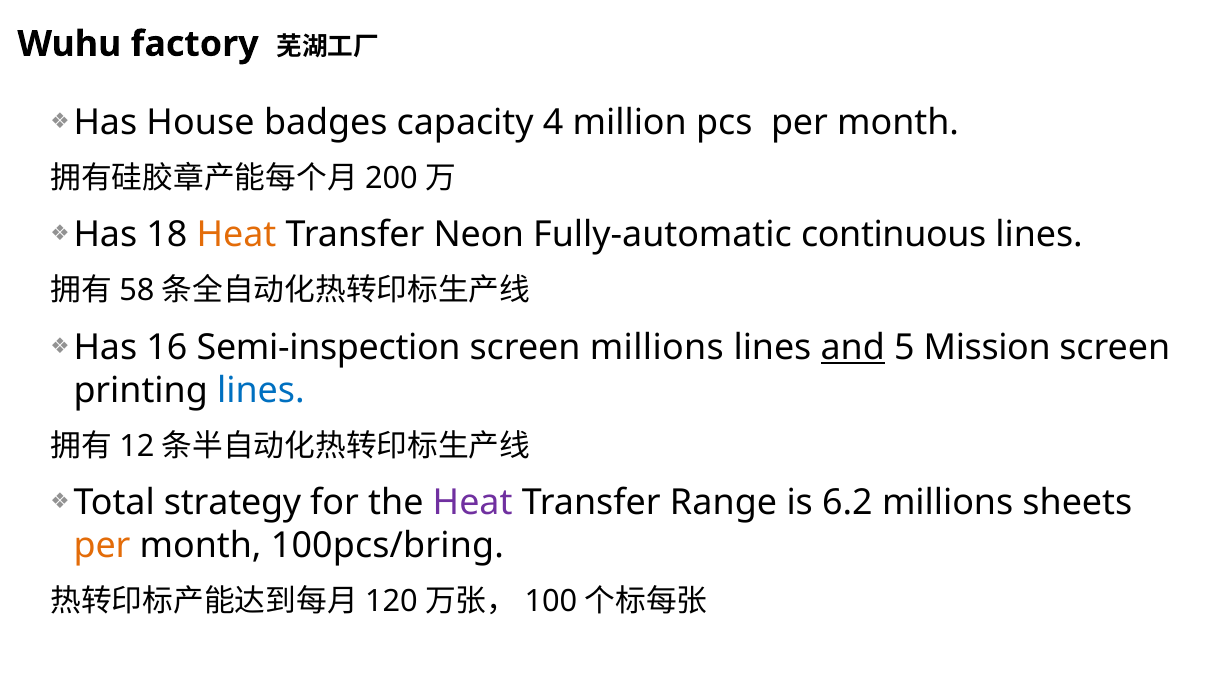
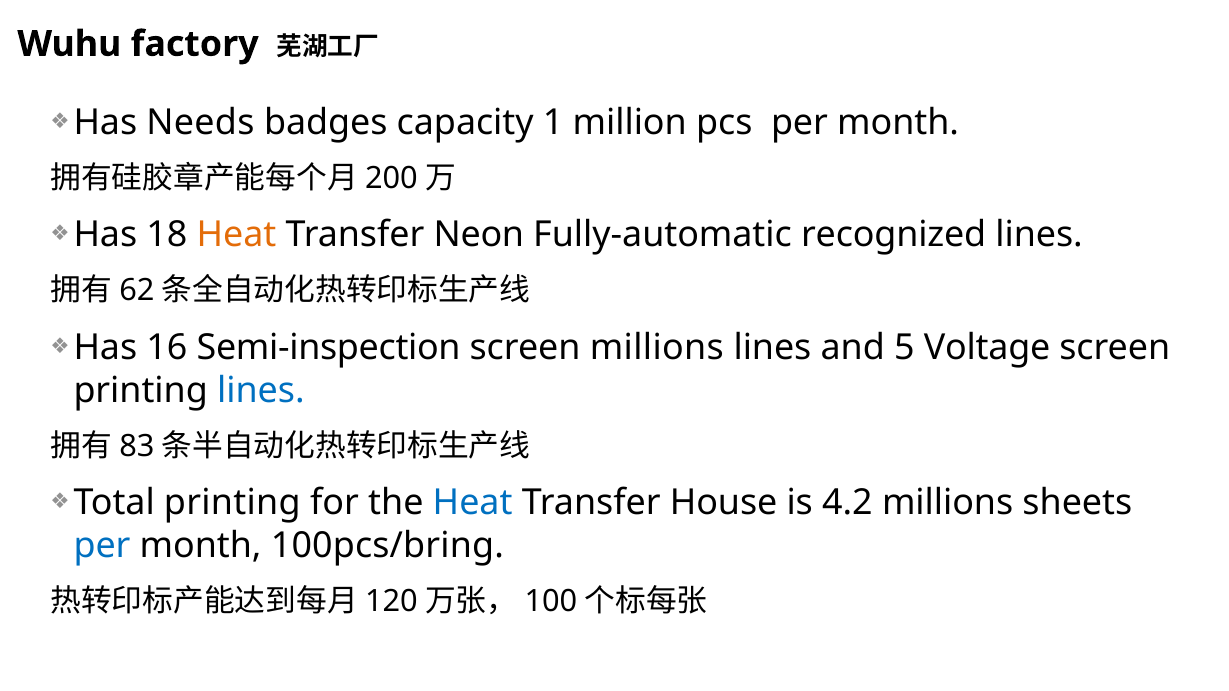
House: House -> Needs
4: 4 -> 1
continuous: continuous -> recognized
58: 58 -> 62
and underline: present -> none
Mission: Mission -> Voltage
12: 12 -> 83
strategy at (233, 503): strategy -> printing
Heat at (473, 503) colour: purple -> blue
Range: Range -> House
6.2: 6.2 -> 4.2
per at (102, 546) colour: orange -> blue
